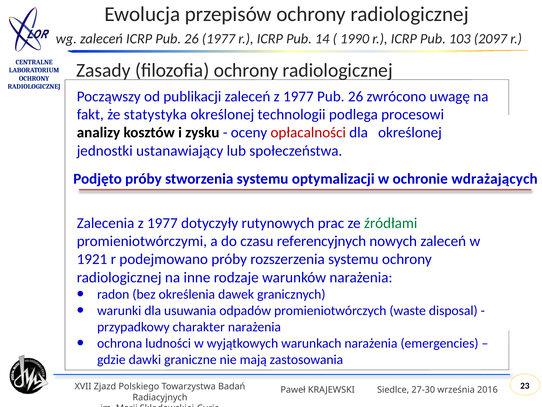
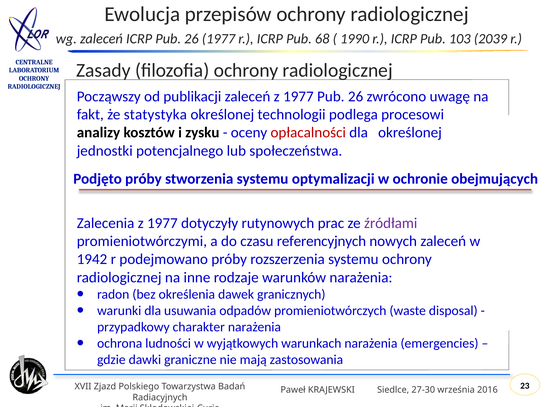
14: 14 -> 68
2097: 2097 -> 2039
ustanawiający: ustanawiający -> potencjalnego
wdrażających: wdrażających -> obejmujących
źródłami colour: green -> purple
1921: 1921 -> 1942
